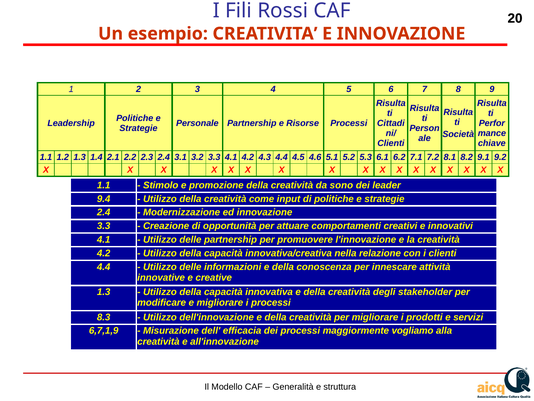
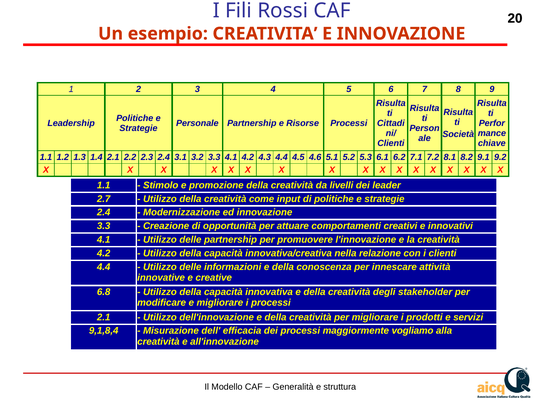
sono: sono -> livelli
9.4: 9.4 -> 2.7
1.3 at (104, 292): 1.3 -> 6.8
8.3 at (104, 317): 8.3 -> 2.1
6,7,1,9: 6,7,1,9 -> 9,1,8,4
